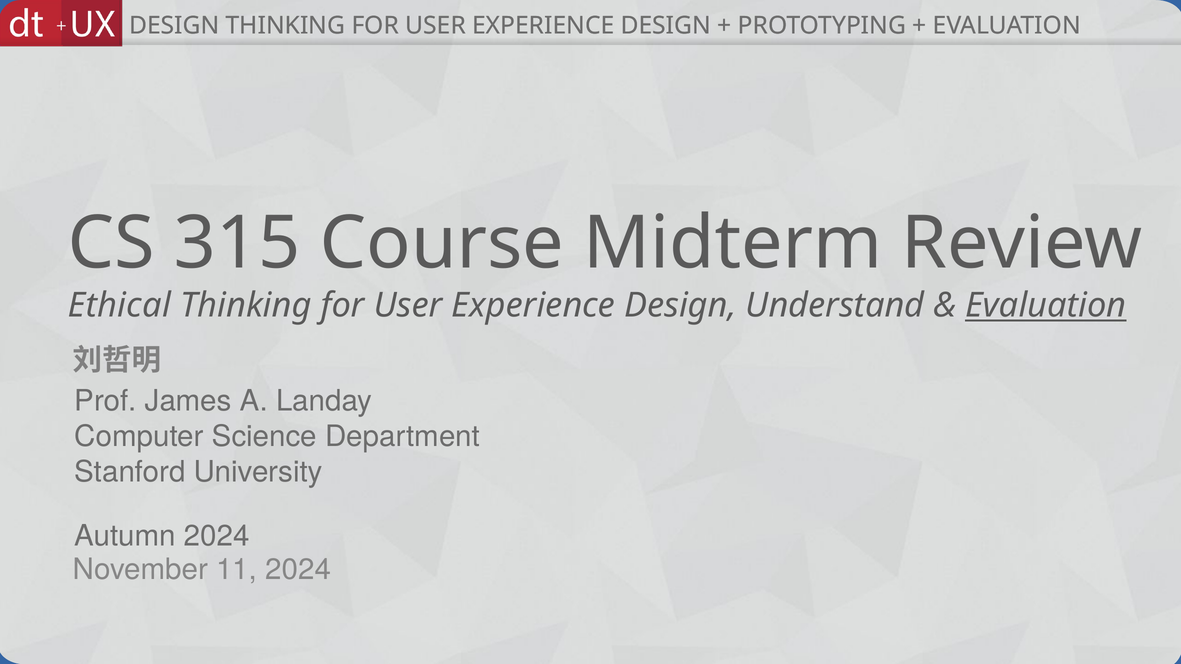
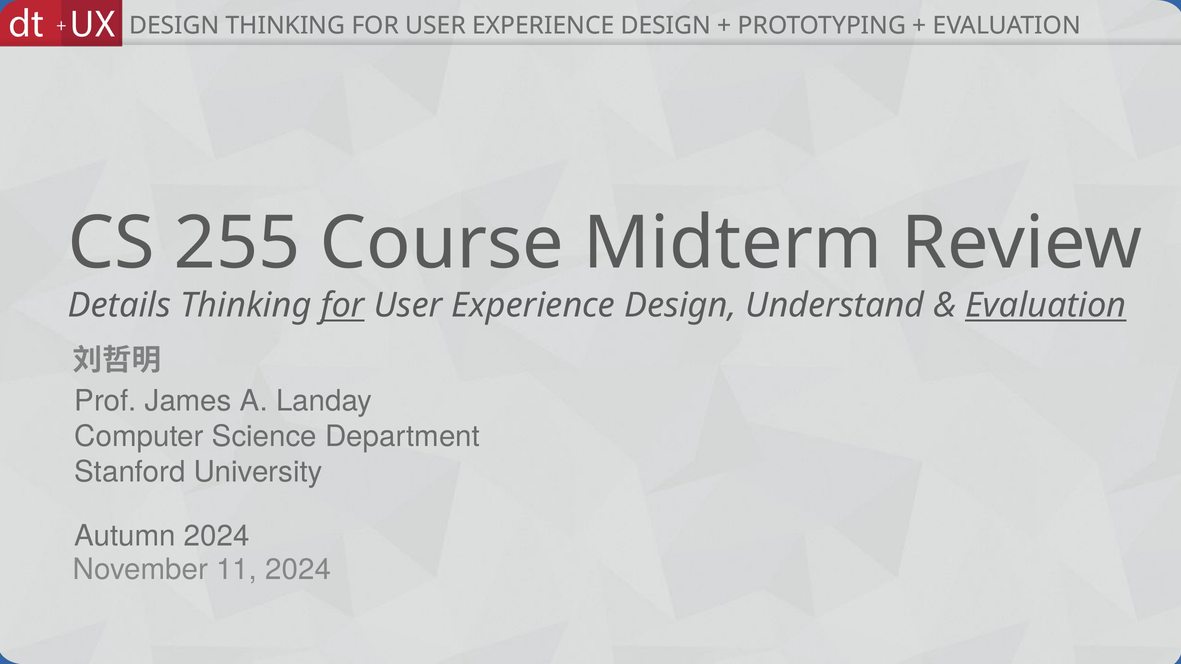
315: 315 -> 255
Ethical: Ethical -> Details
for at (343, 306) underline: none -> present
